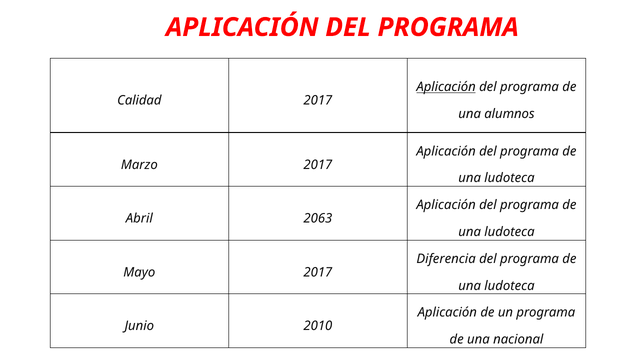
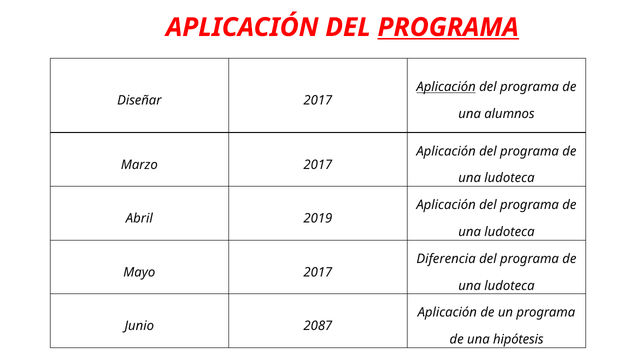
PROGRAMA at (448, 27) underline: none -> present
Calidad: Calidad -> Diseñar
2063: 2063 -> 2019
2010: 2010 -> 2087
nacional: nacional -> hipótesis
